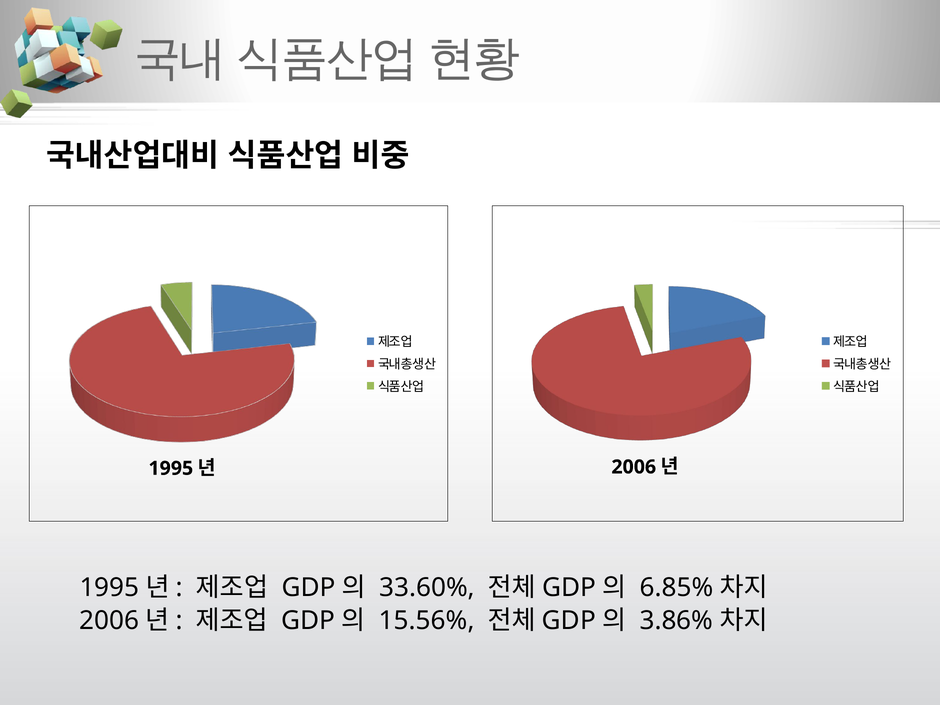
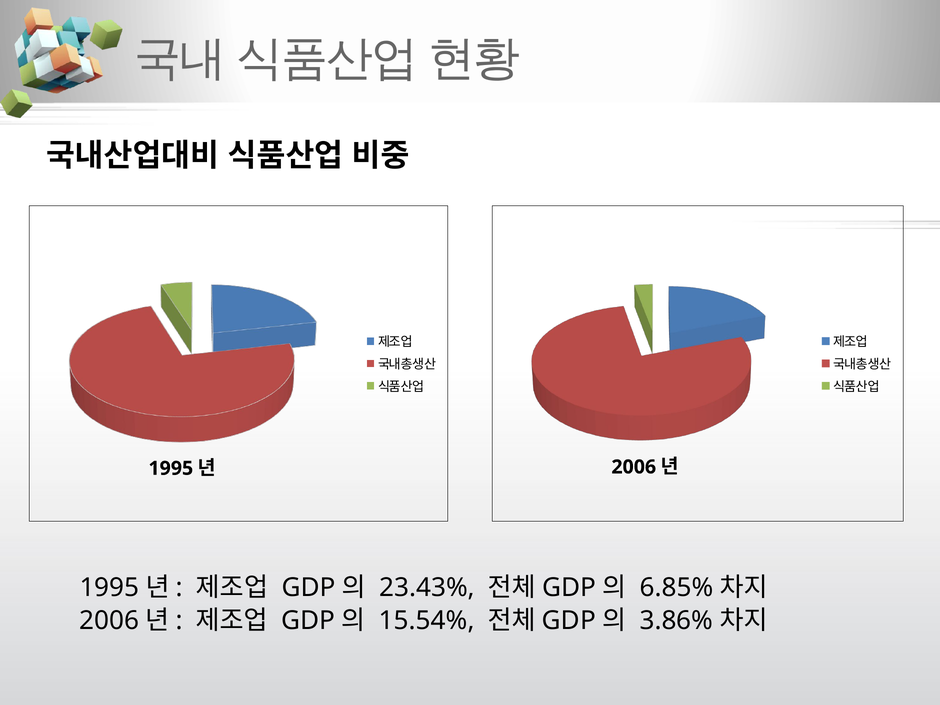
33.60%: 33.60% -> 23.43%
15.56%: 15.56% -> 15.54%
